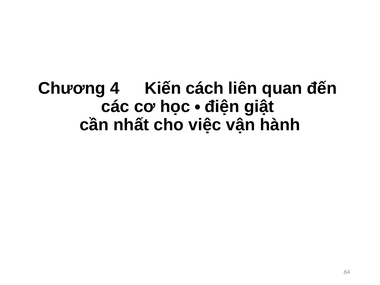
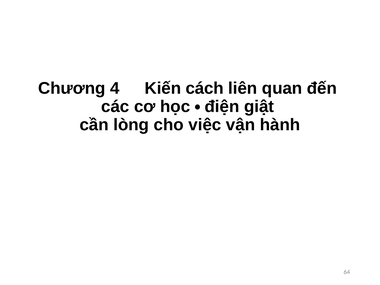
nhất: nhất -> lòng
